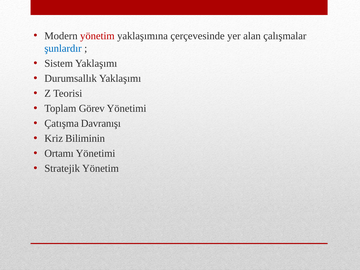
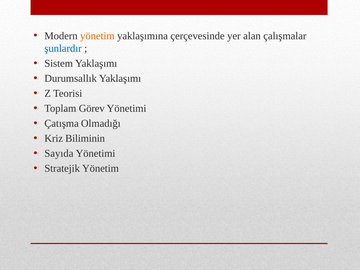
yönetim at (97, 36) colour: red -> orange
Davranışı: Davranışı -> Olmadığı
Ortamı: Ortamı -> Sayıda
